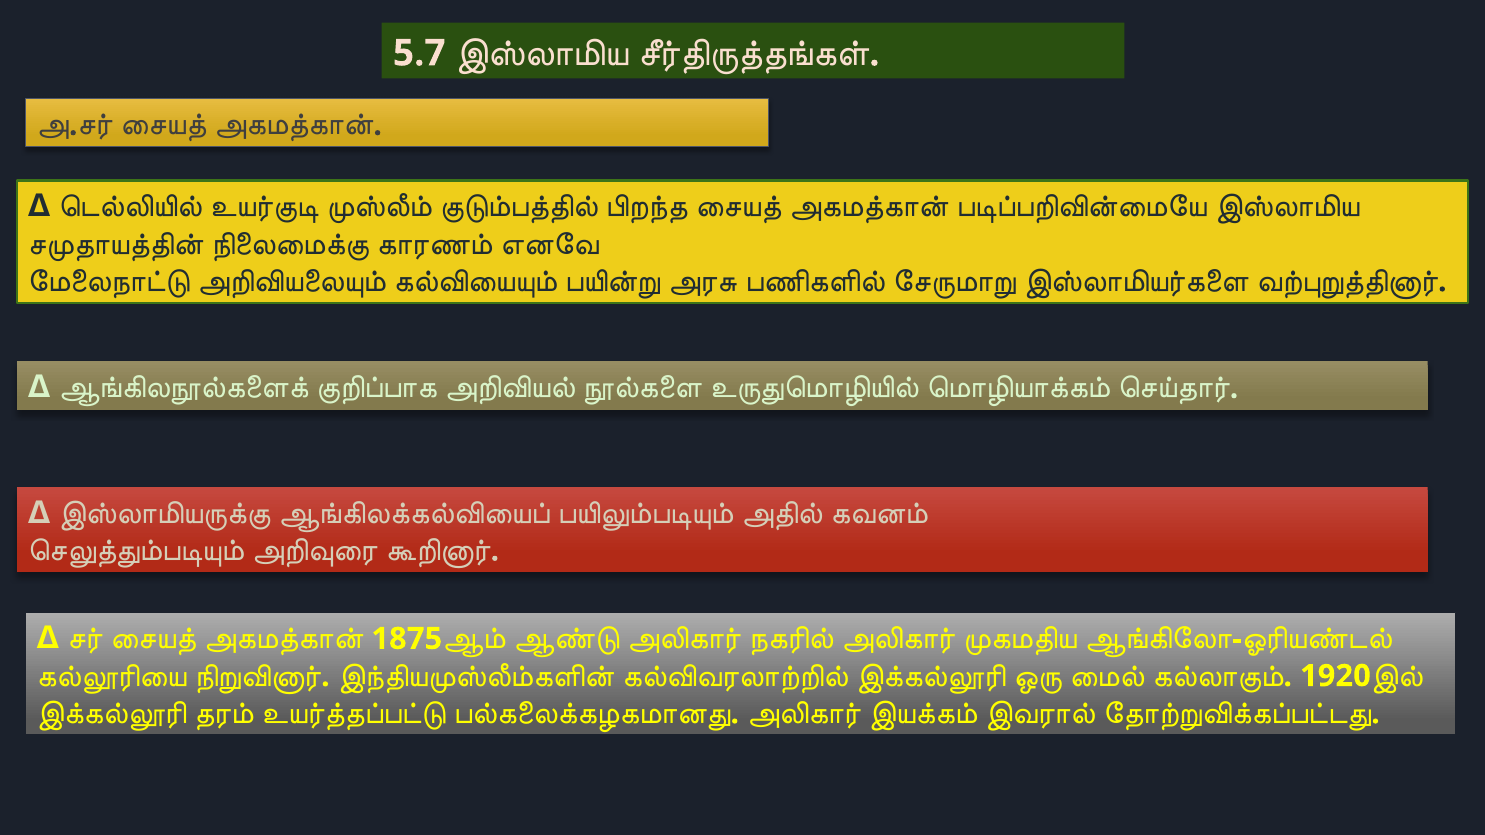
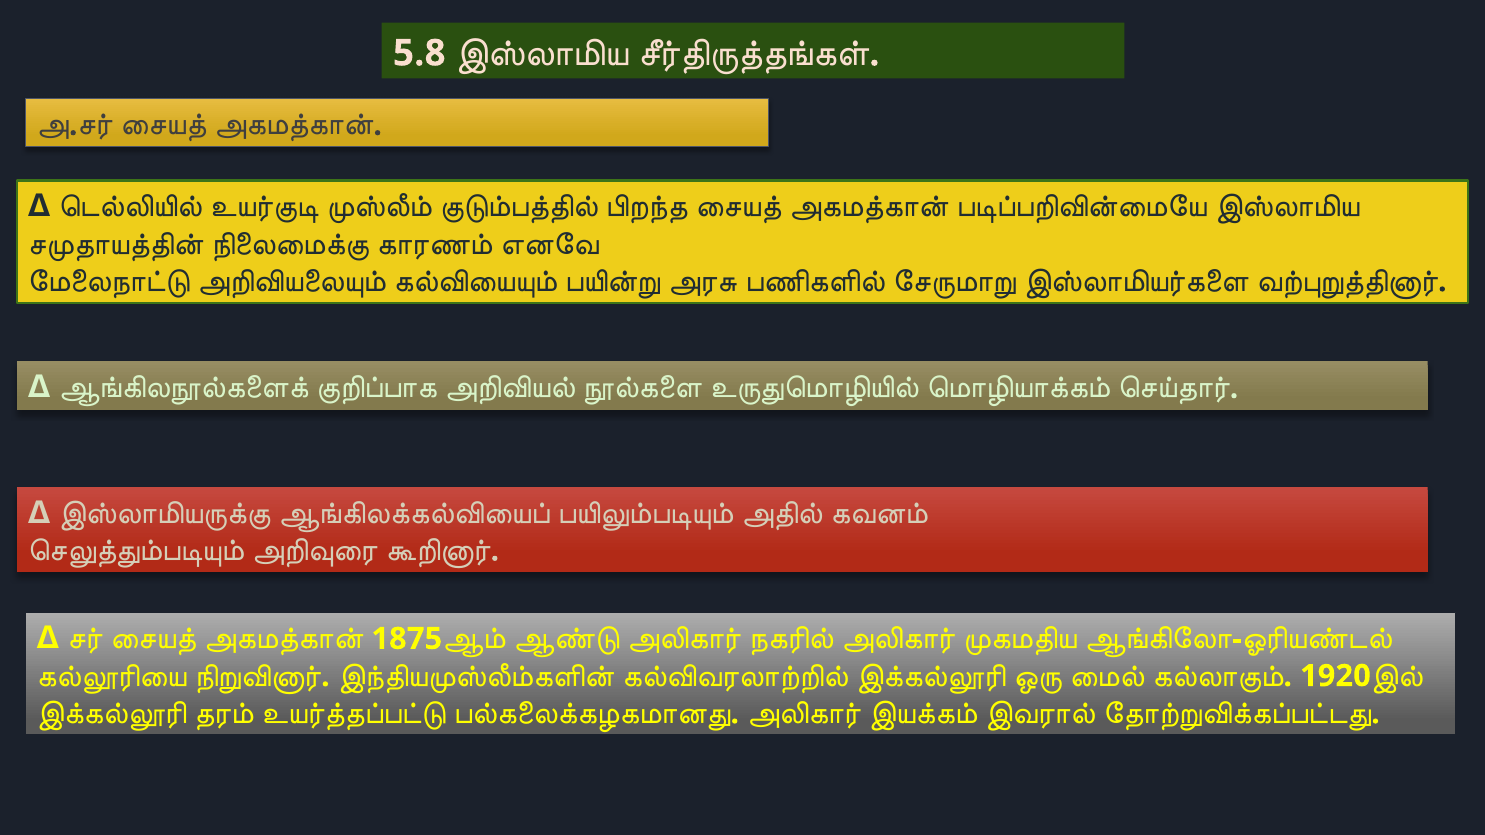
5.7: 5.7 -> 5.8
